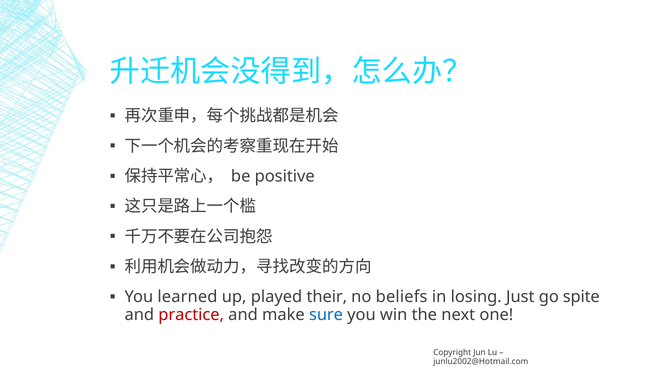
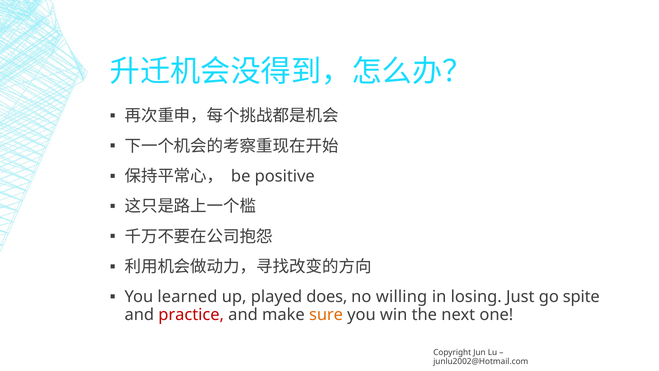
their: their -> does
beliefs: beliefs -> willing
sure colour: blue -> orange
